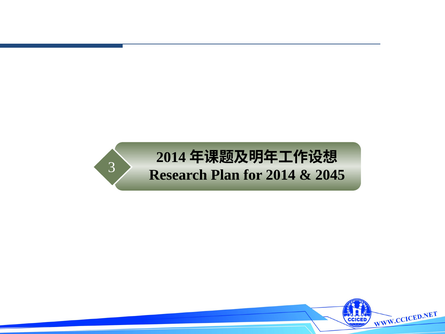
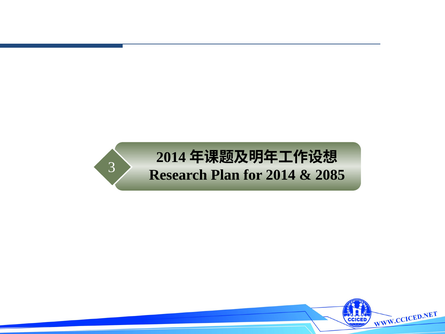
2045: 2045 -> 2085
